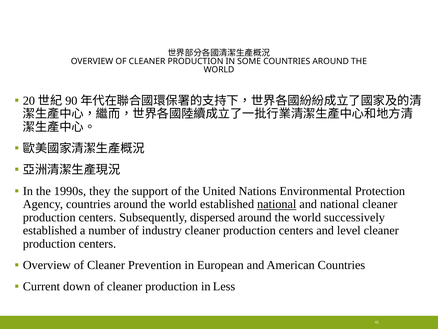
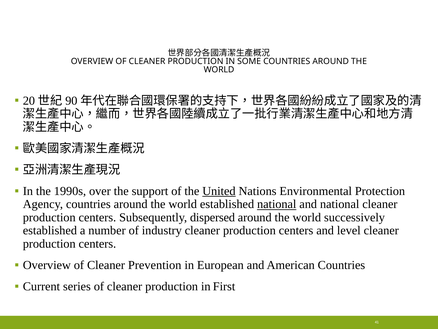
they: they -> over
United underline: none -> present
down: down -> series
Less: Less -> First
